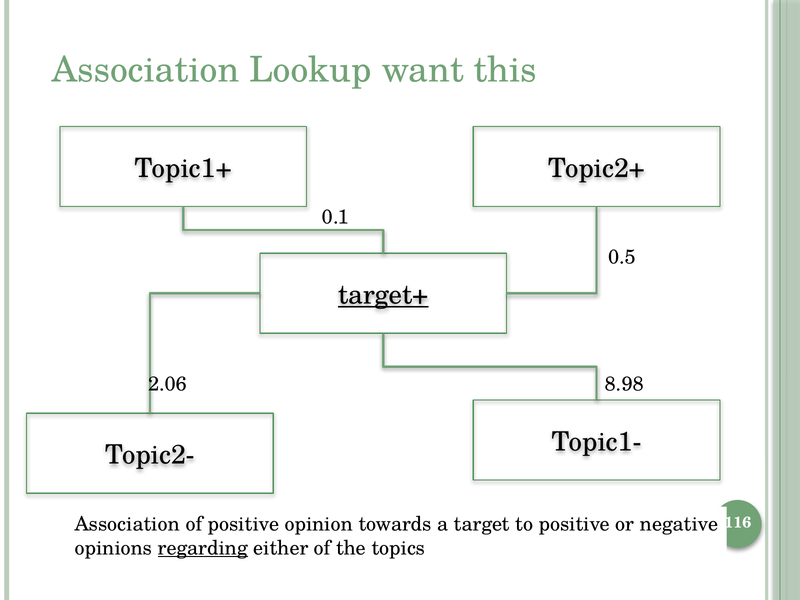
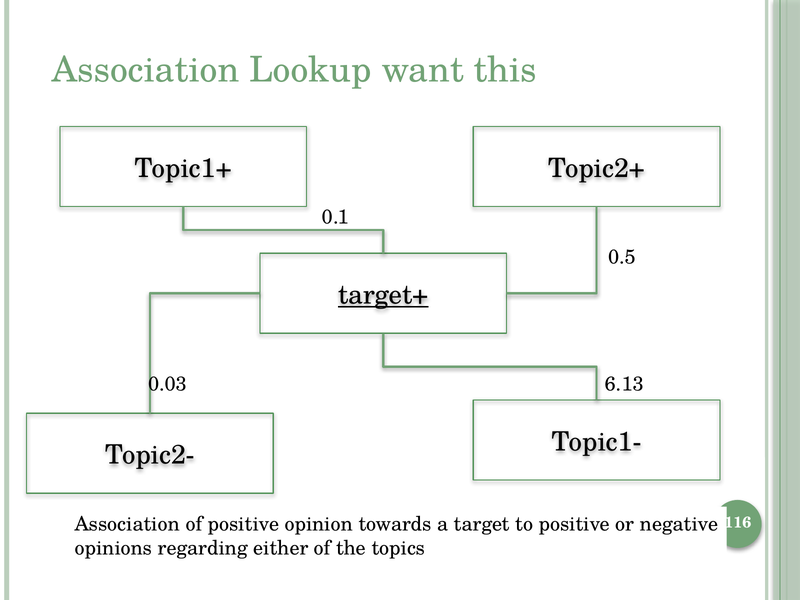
2.06: 2.06 -> 0.03
8.98: 8.98 -> 6.13
regarding underline: present -> none
